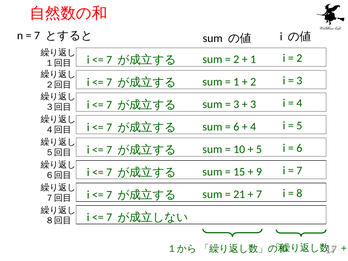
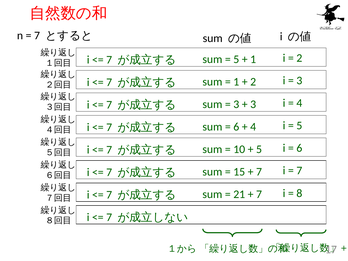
2 at (236, 59): 2 -> 5
9 at (259, 172): 9 -> 7
